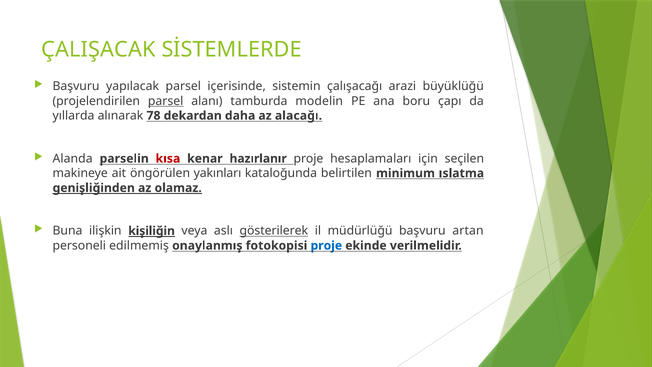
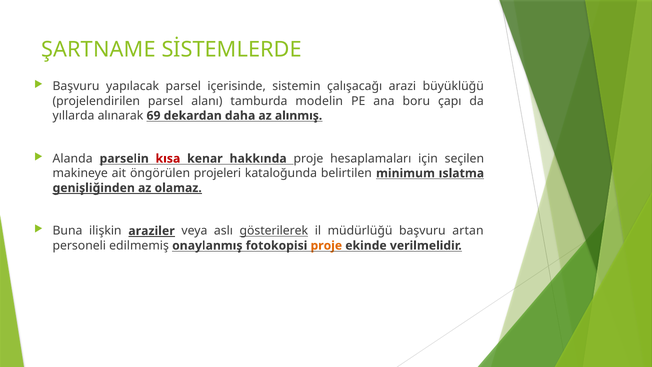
ÇALIŞACAK: ÇALIŞACAK -> ŞARTNAME
parsel at (166, 101) underline: present -> none
78: 78 -> 69
alacağı: alacağı -> alınmış
hazırlanır: hazırlanır -> hakkında
yakınları: yakınları -> projeleri
kişiliğin: kişiliğin -> araziler
proje at (326, 245) colour: blue -> orange
